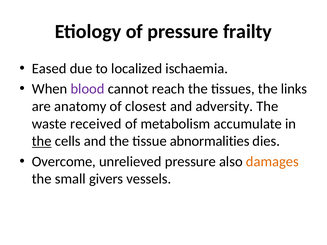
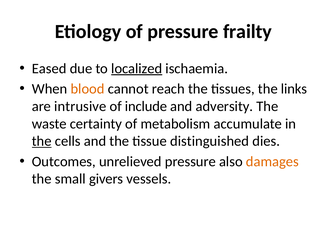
localized underline: none -> present
blood colour: purple -> orange
anatomy: anatomy -> intrusive
closest: closest -> include
received: received -> certainty
abnormalities: abnormalities -> distinguished
Overcome: Overcome -> Outcomes
